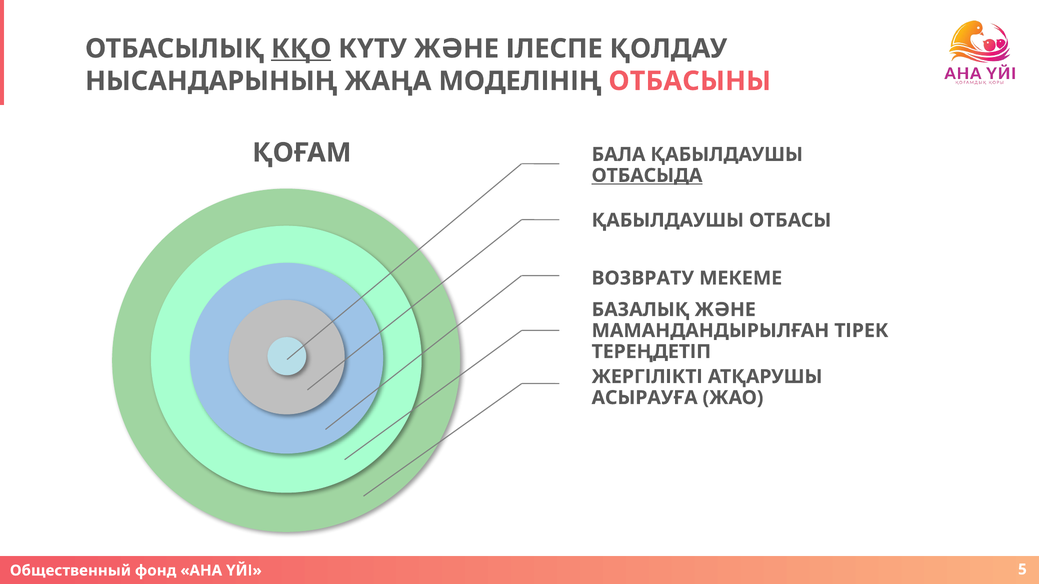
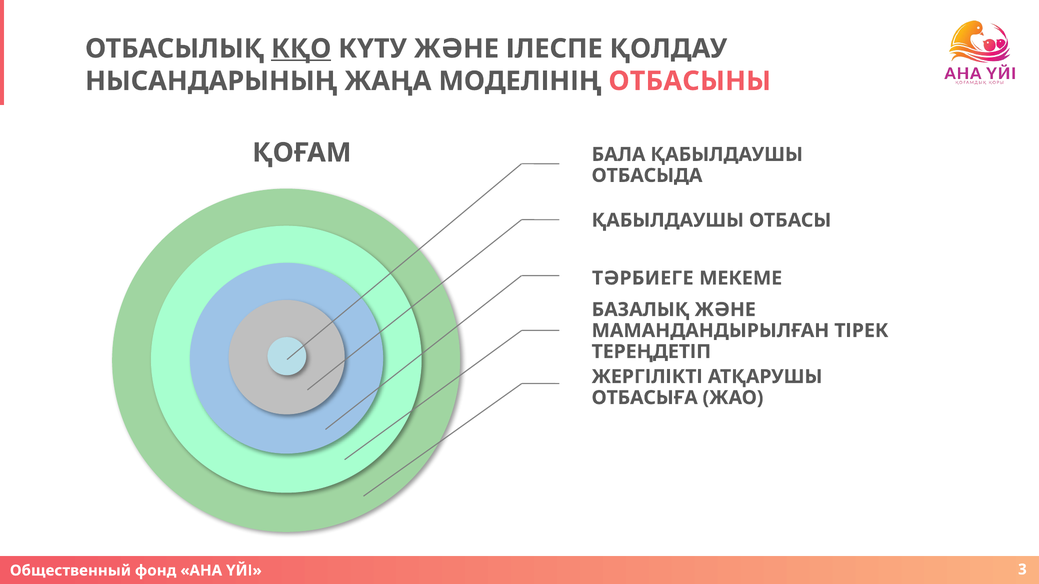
ОТБАСЫДА underline: present -> none
ВОЗВРАТУ: ВОЗВРАТУ -> ТӘРБИЕГЕ
АСЫРАУҒА: АСЫРАУҒА -> ОТБАСЫҒА
5: 5 -> 3
